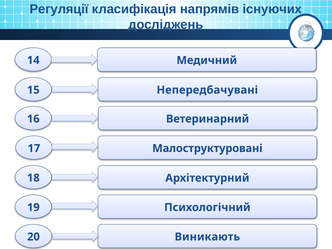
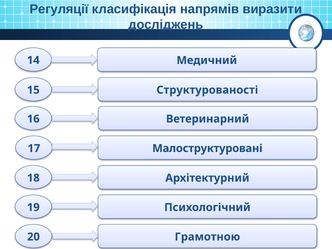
існуючих: існуючих -> виразити
Непередбачувані: Непередбачувані -> Структурованості
Виникають: Виникають -> Грамотною
